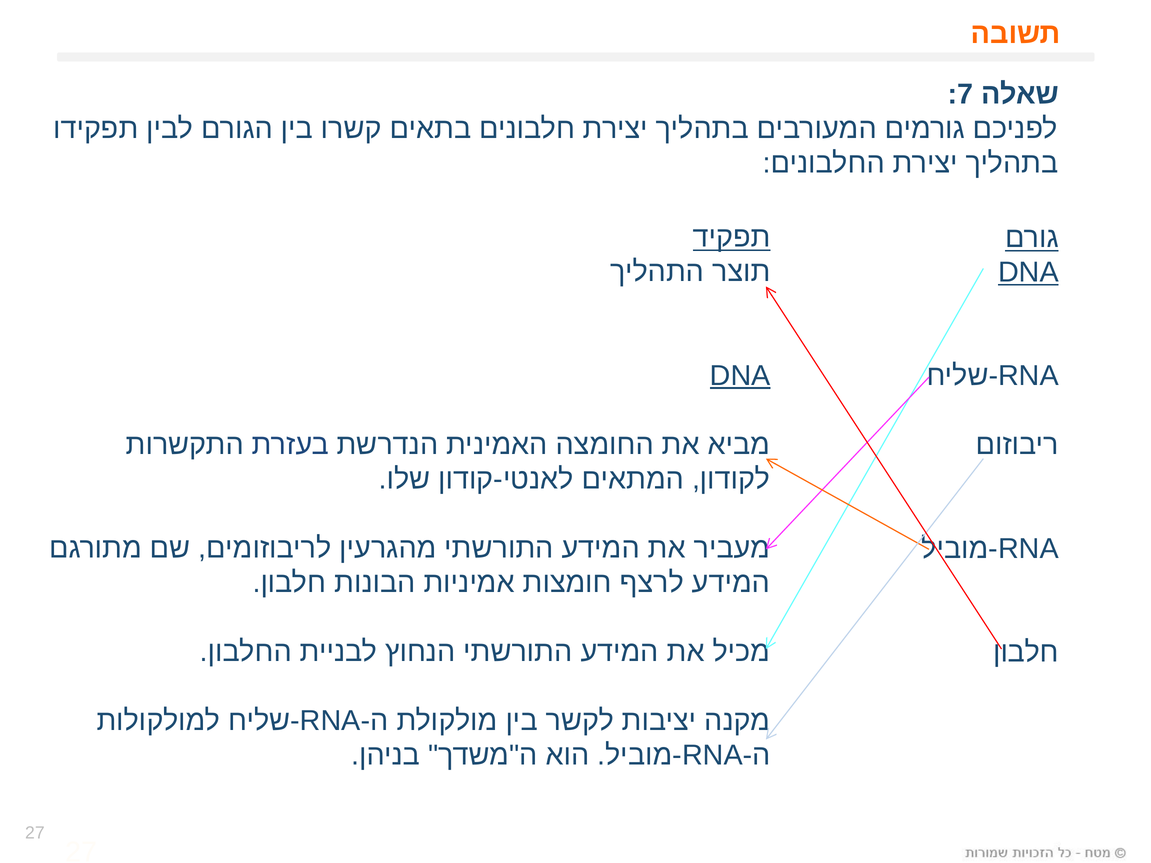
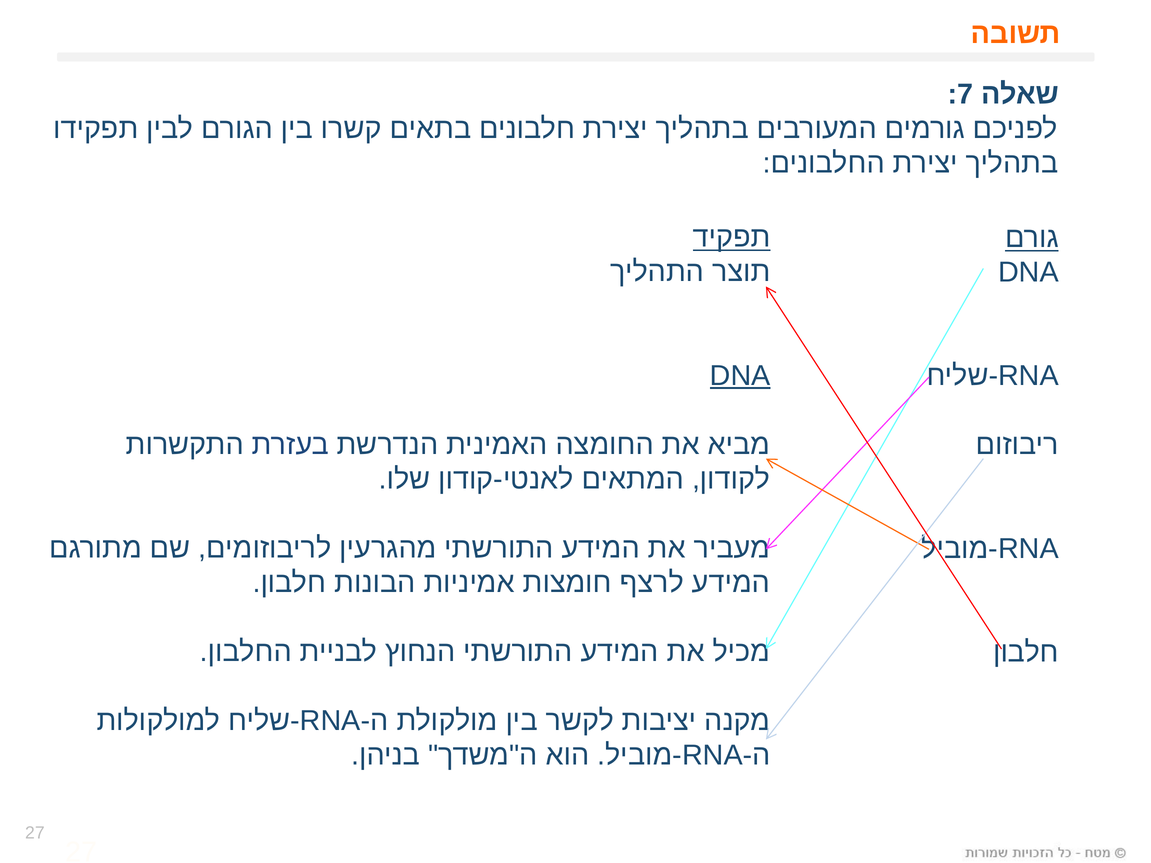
DNA at (1028, 272) underline: present -> none
